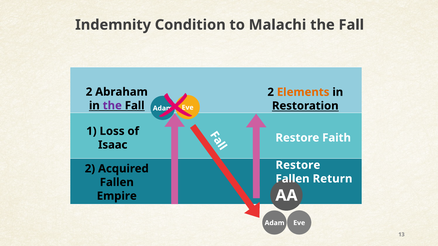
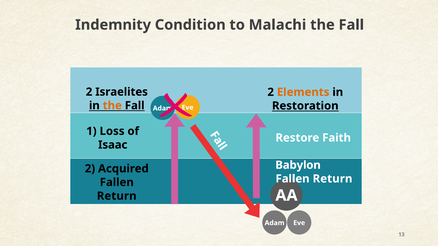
Abraham: Abraham -> Israelites
the at (112, 106) colour: purple -> orange
Restore at (298, 165): Restore -> Babylon
Empire at (117, 196): Empire -> Return
